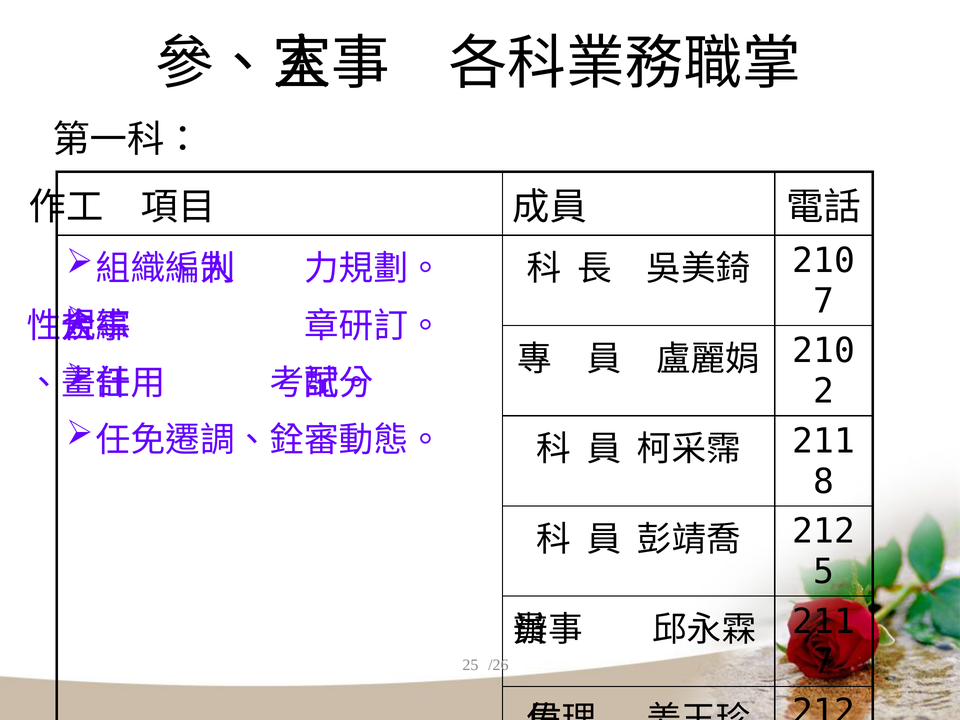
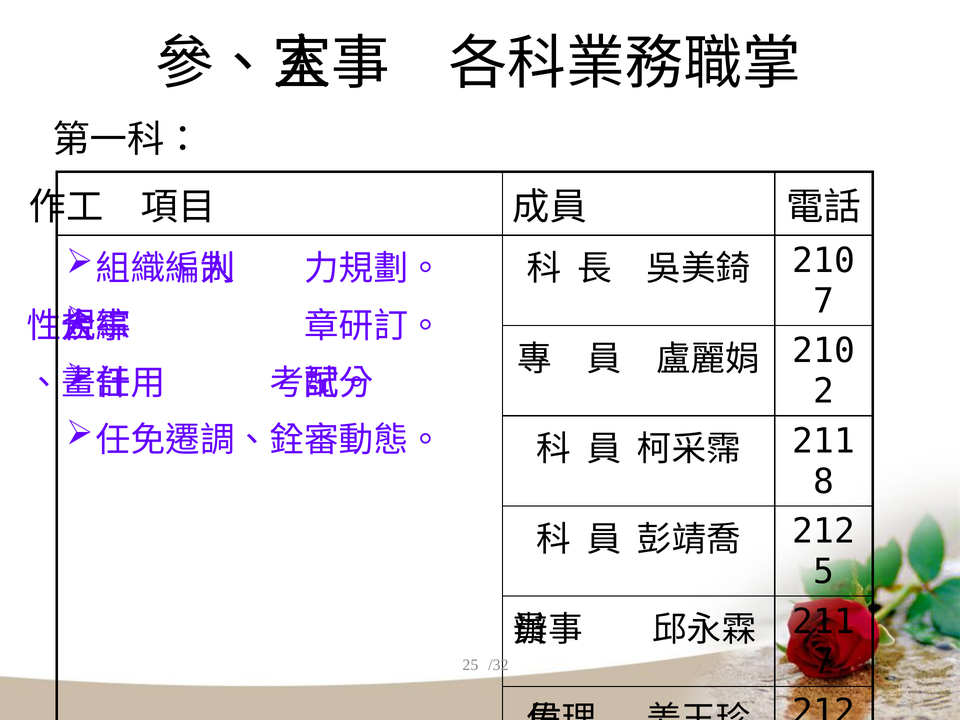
/26: /26 -> /32
